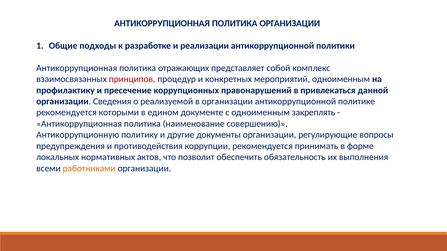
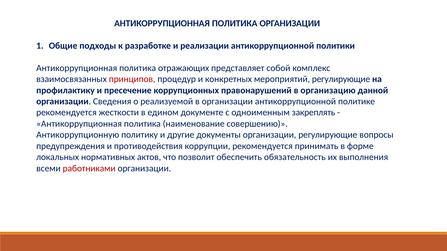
мероприятий одноименным: одноименным -> регулирующие
привлекаться: привлекаться -> организацию
которыми: которыми -> жесткости
работниками colour: orange -> red
